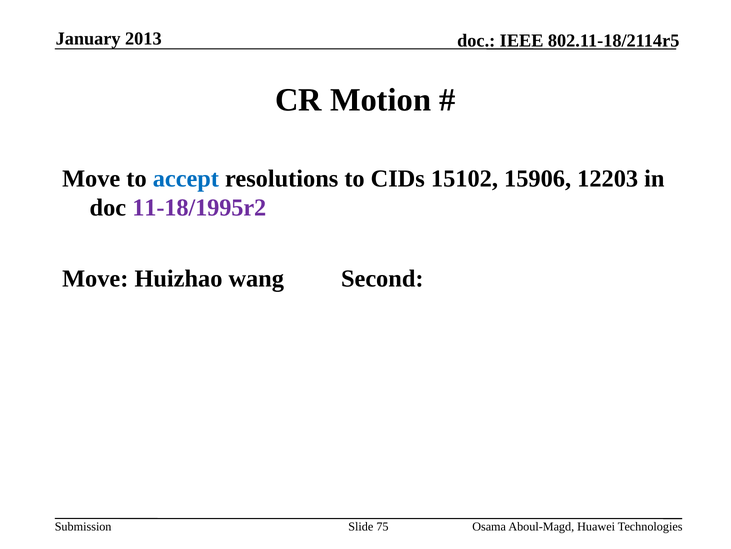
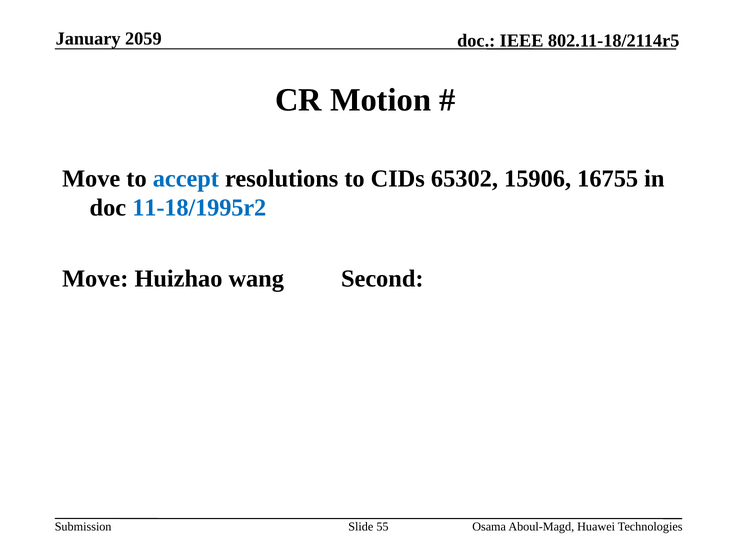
2013: 2013 -> 2059
15102: 15102 -> 65302
12203: 12203 -> 16755
11-18/1995r2 colour: purple -> blue
75: 75 -> 55
